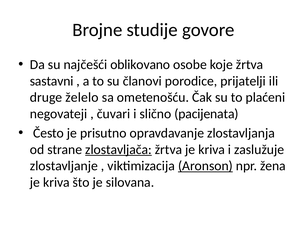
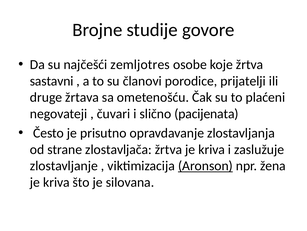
oblikovano: oblikovano -> zemljotres
želelo: želelo -> žrtava
zlostavljača underline: present -> none
